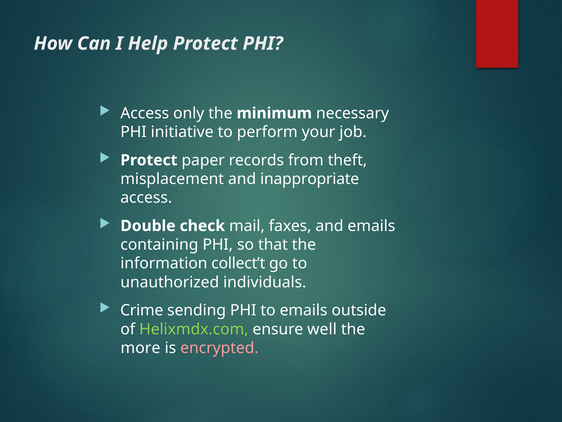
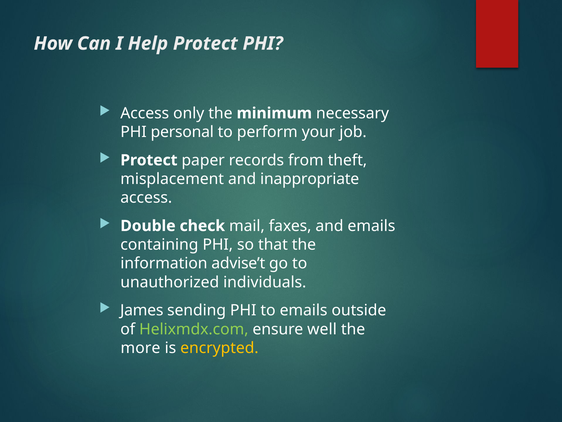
initiative: initiative -> personal
collect’t: collect’t -> advise’t
Crime: Crime -> James
encrypted colour: pink -> yellow
